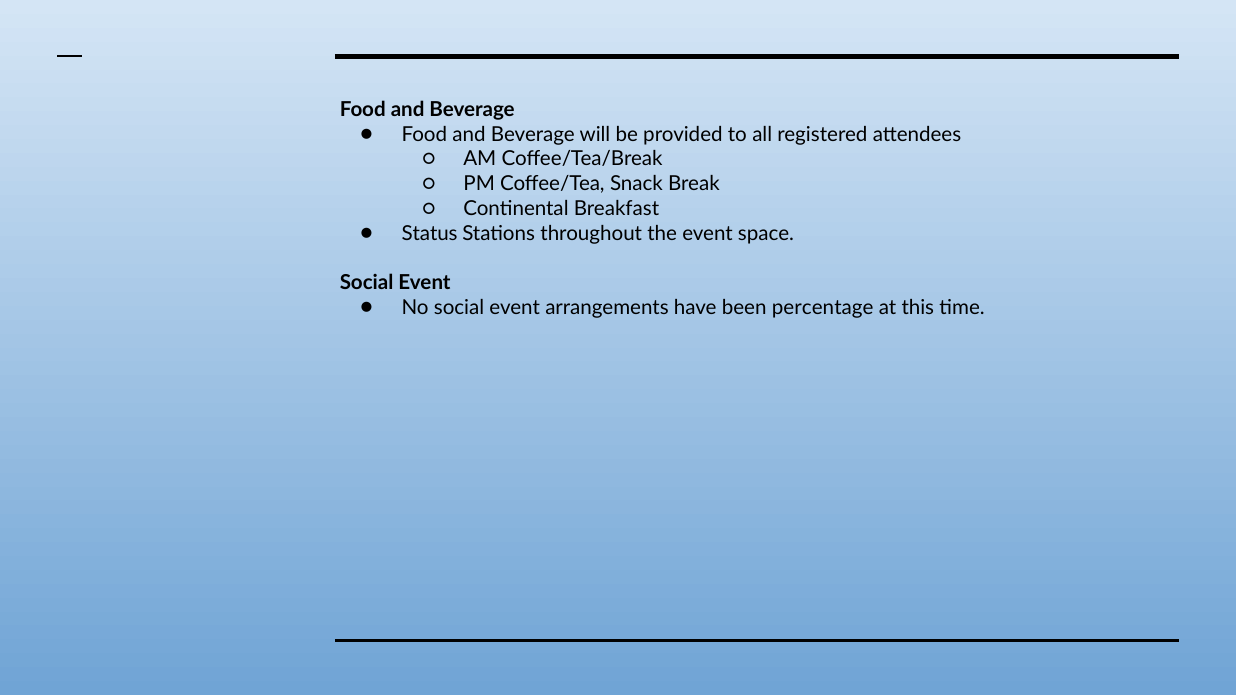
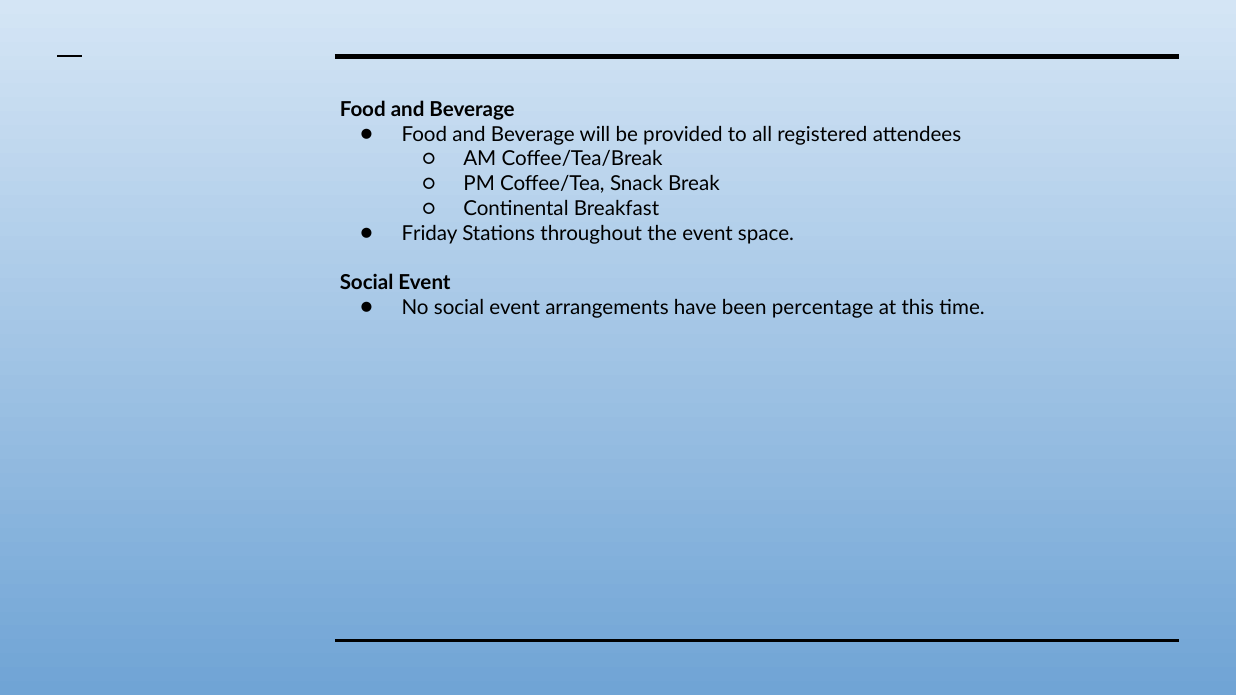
Status: Status -> Friday
